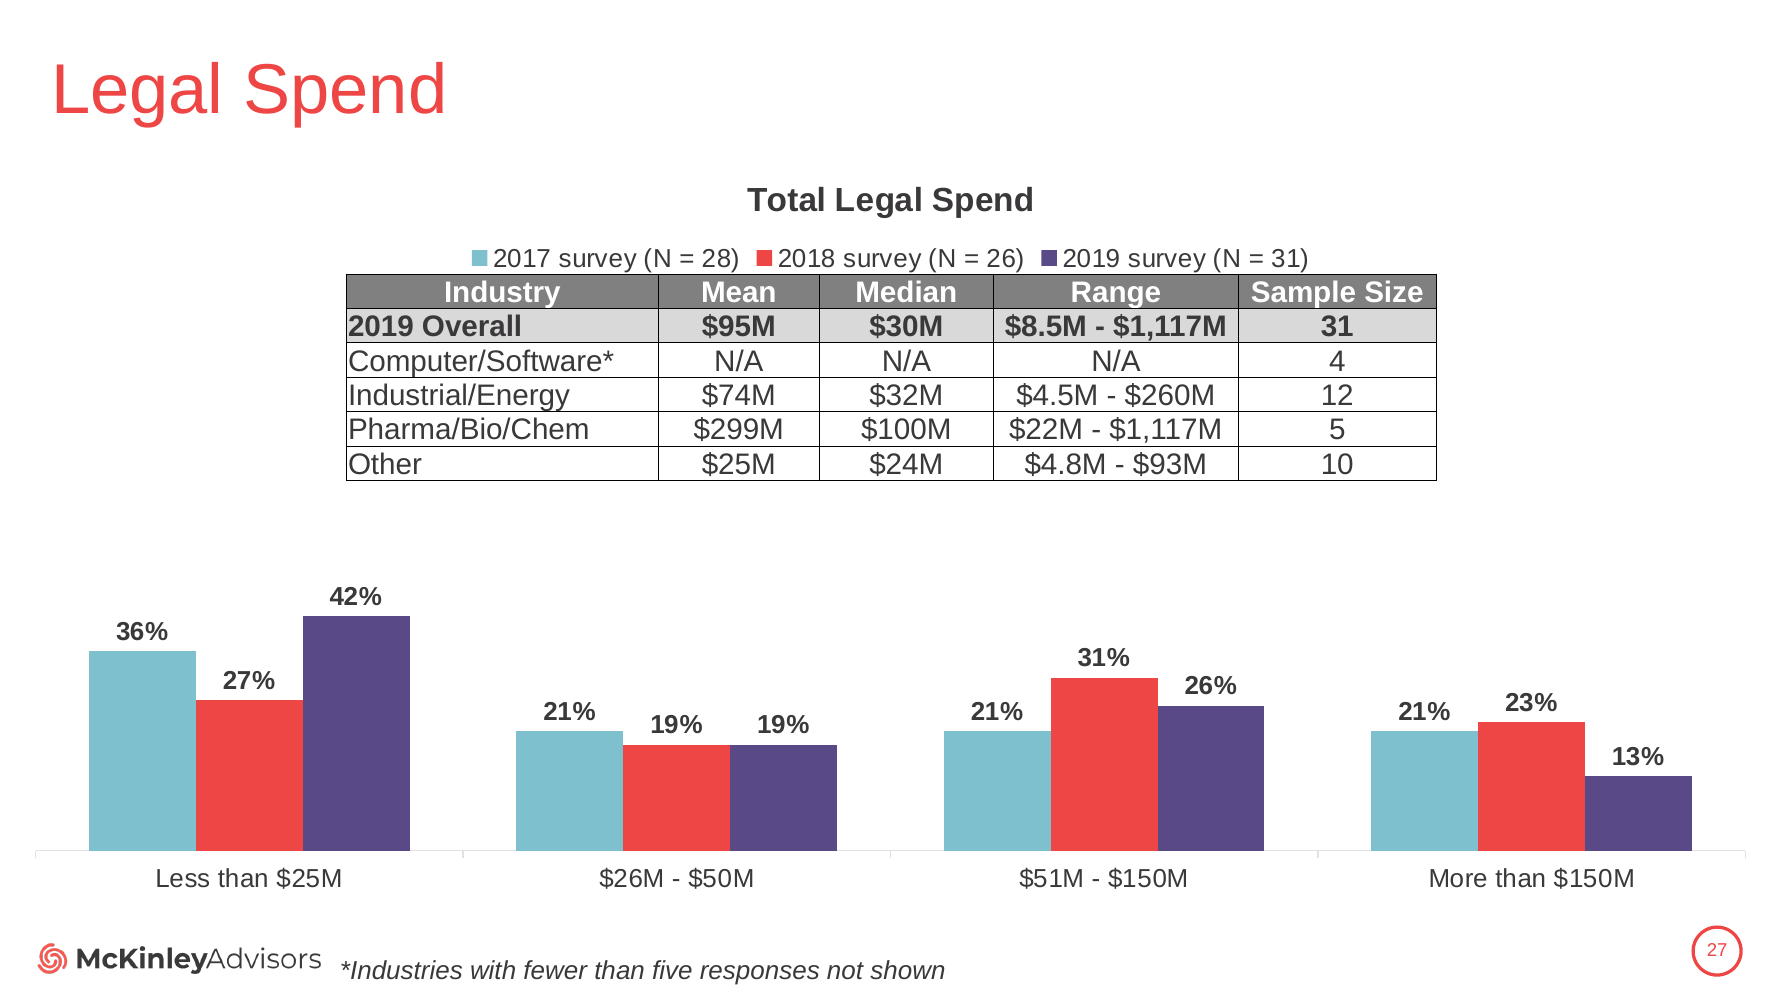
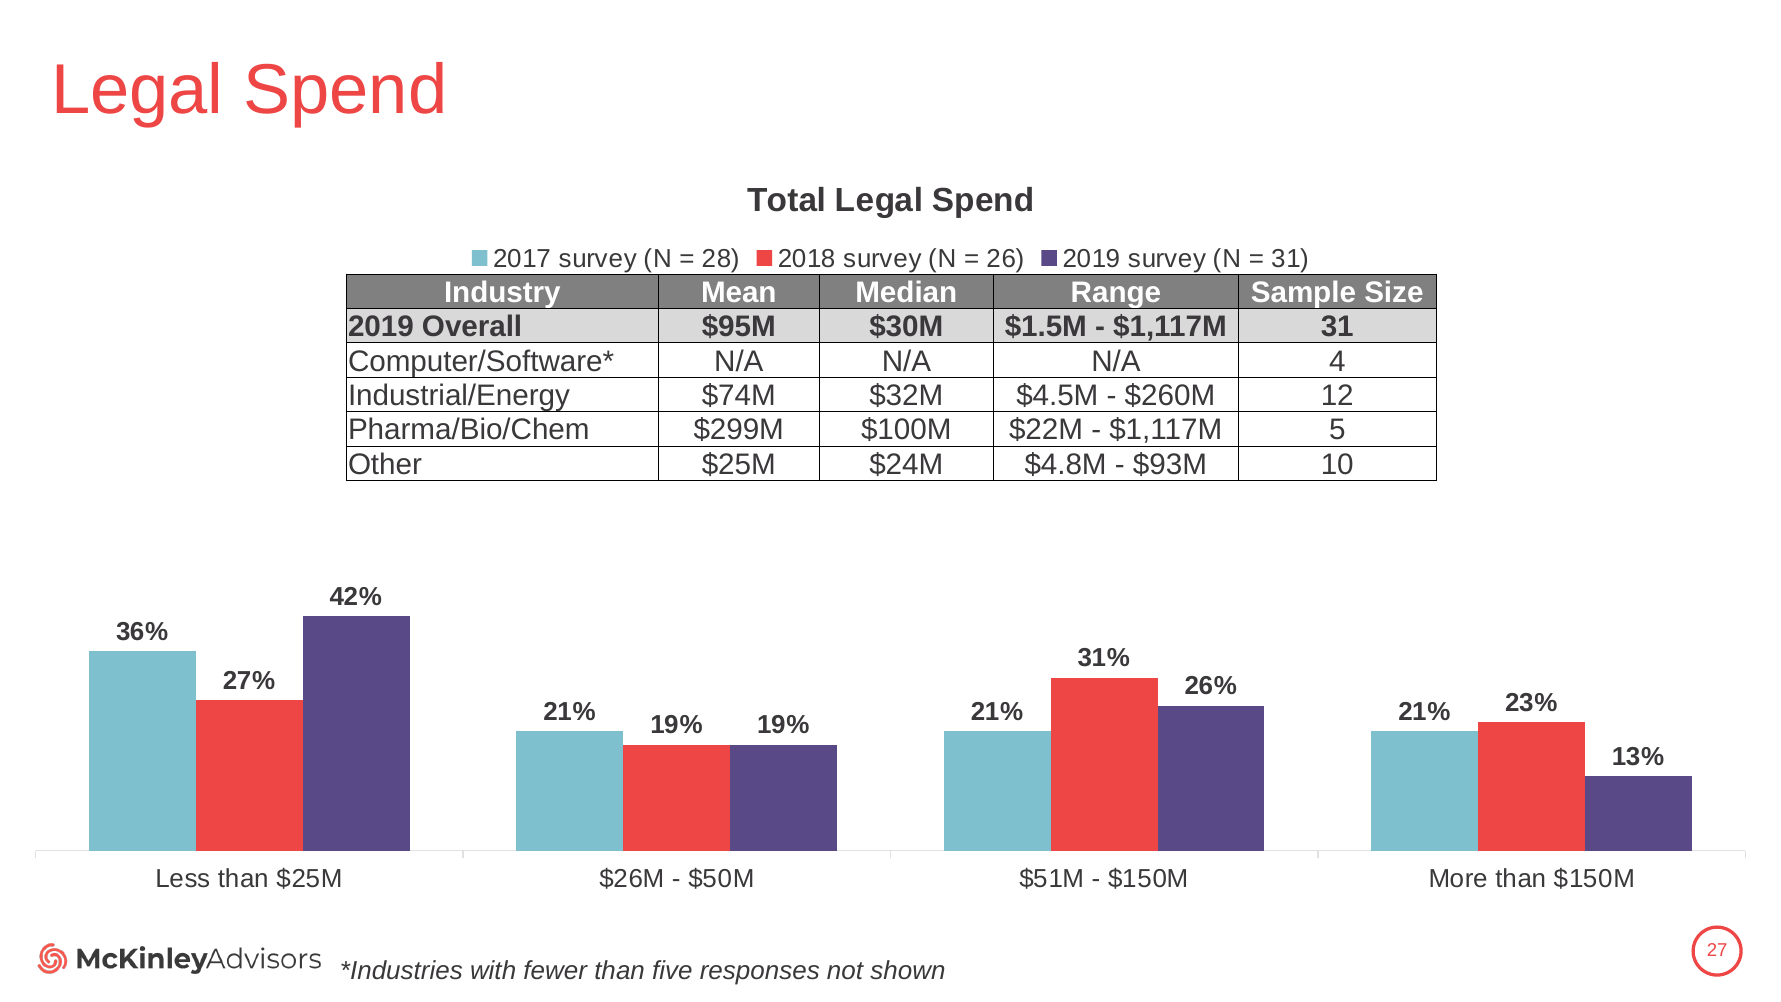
$8.5M: $8.5M -> $1.5M
